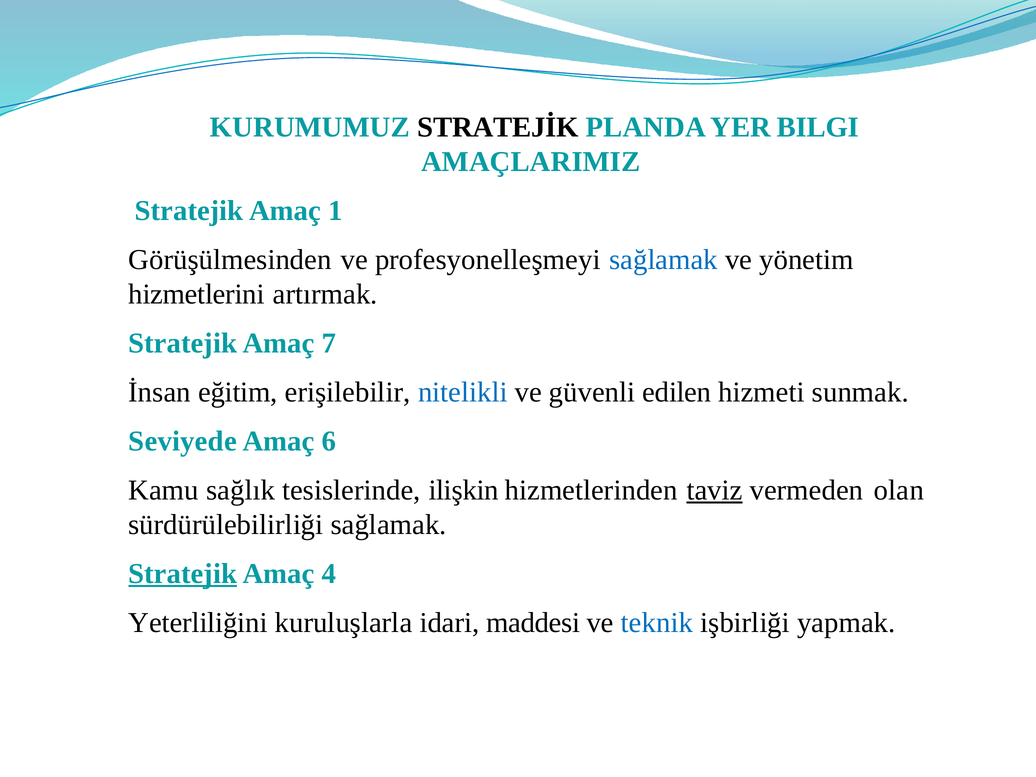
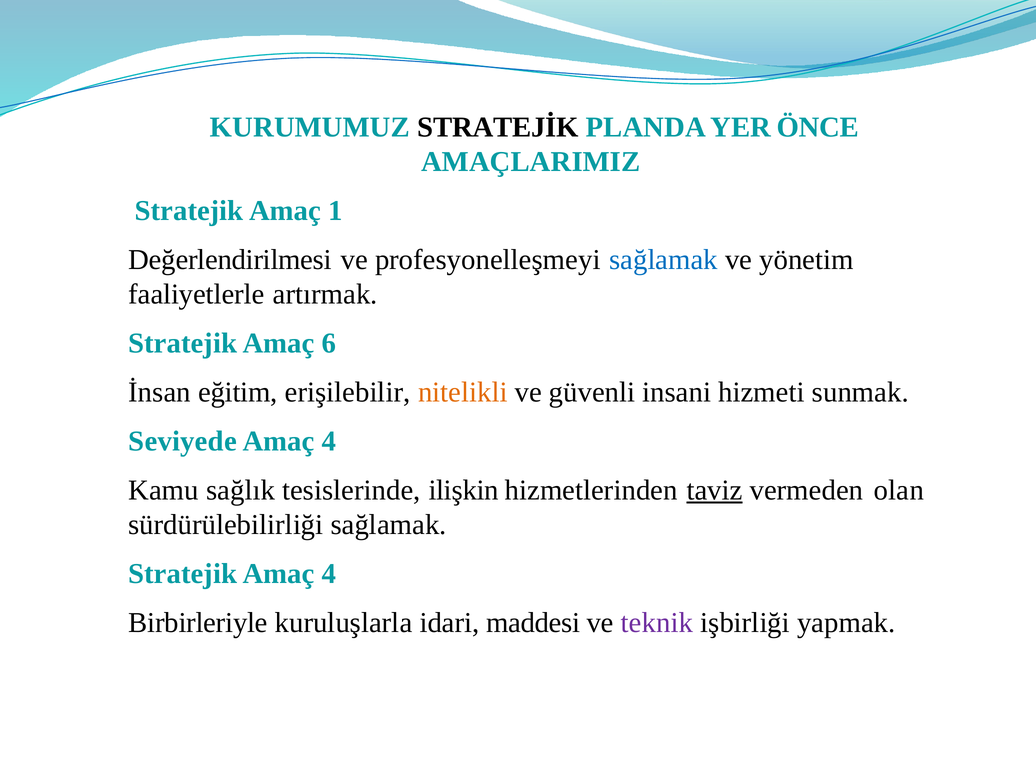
BILGI: BILGI -> ÖNCE
Görüşülmesinden: Görüşülmesinden -> Değerlendirilmesi
hizmetlerini: hizmetlerini -> faaliyetlerle
7: 7 -> 6
nitelikli colour: blue -> orange
edilen: edilen -> insani
6 at (329, 441): 6 -> 4
Stratejik at (183, 574) underline: present -> none
Yeterliliğini: Yeterliliğini -> Birbirleriyle
teknik colour: blue -> purple
